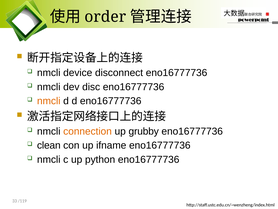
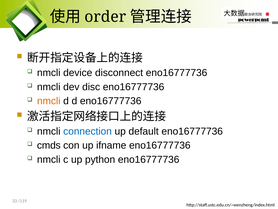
connection colour: orange -> blue
grubby: grubby -> default
clean: clean -> cmds
